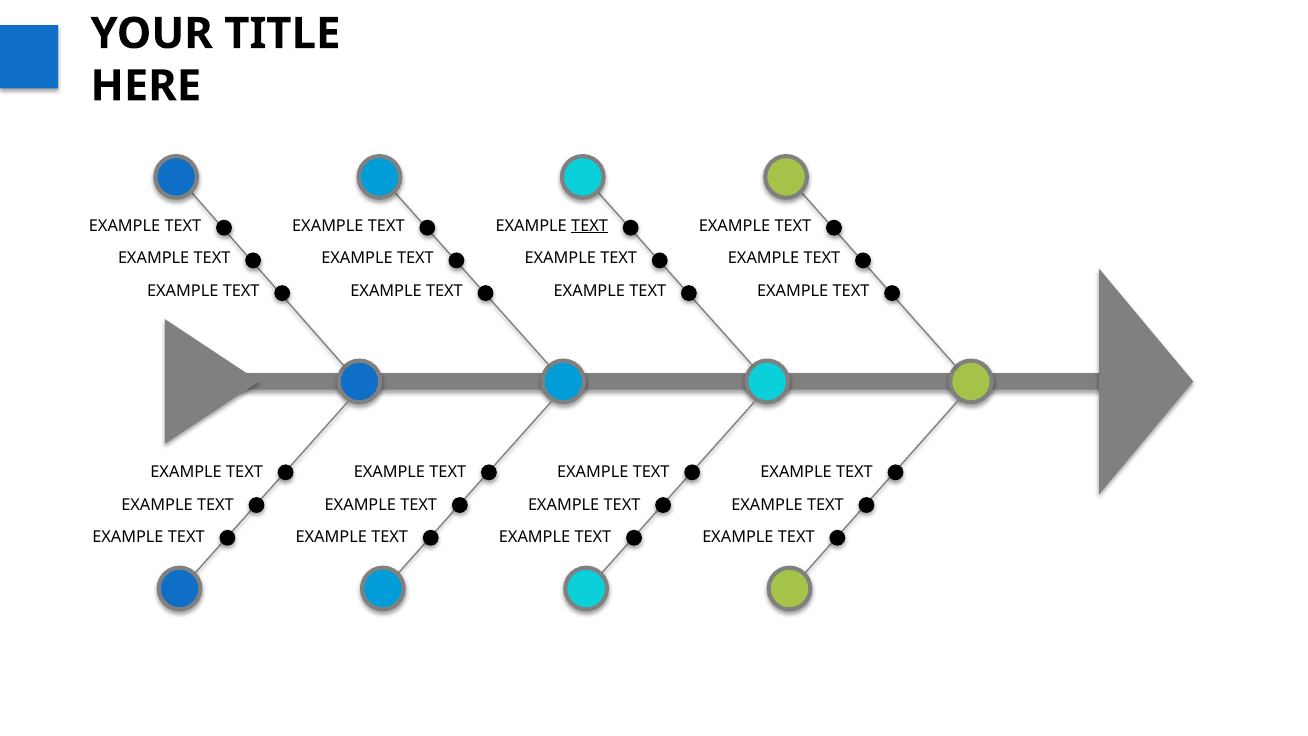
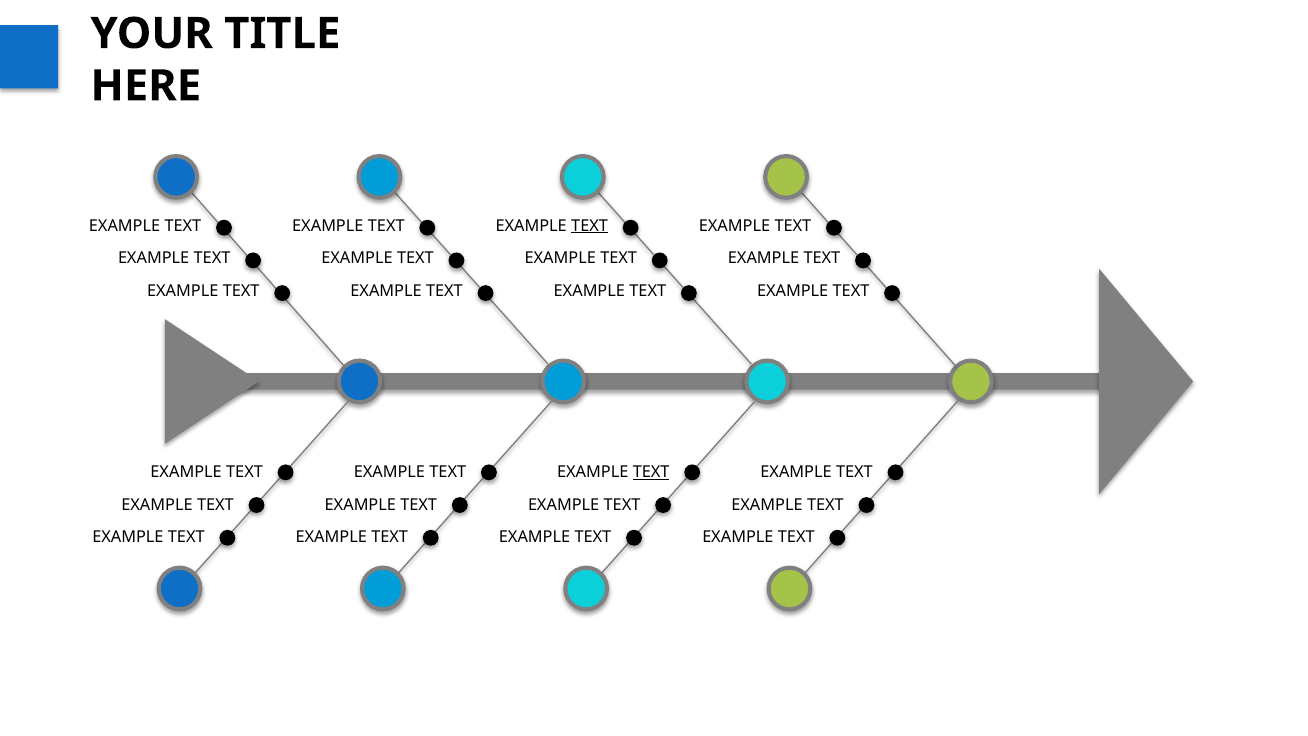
TEXT at (651, 472) underline: none -> present
